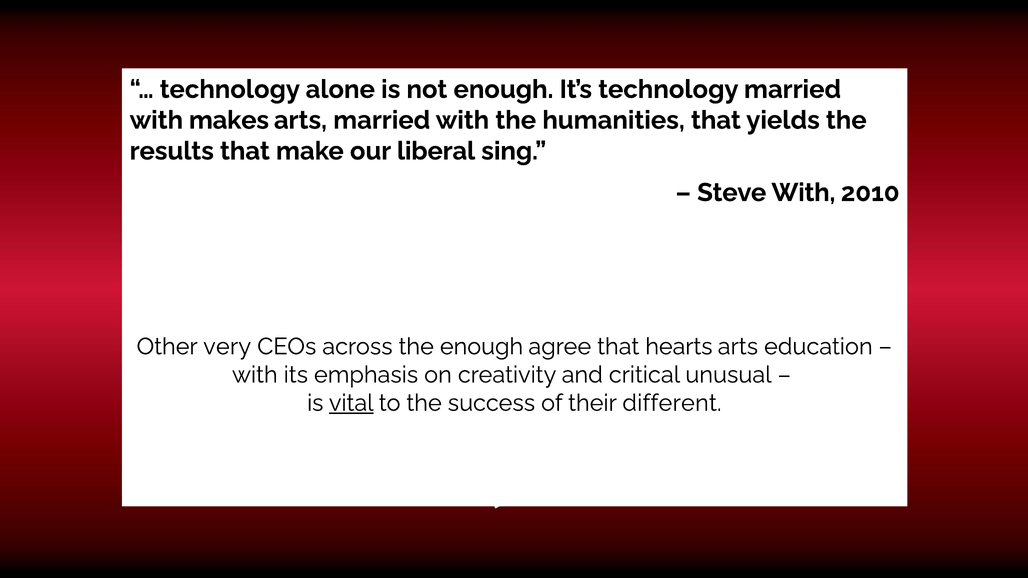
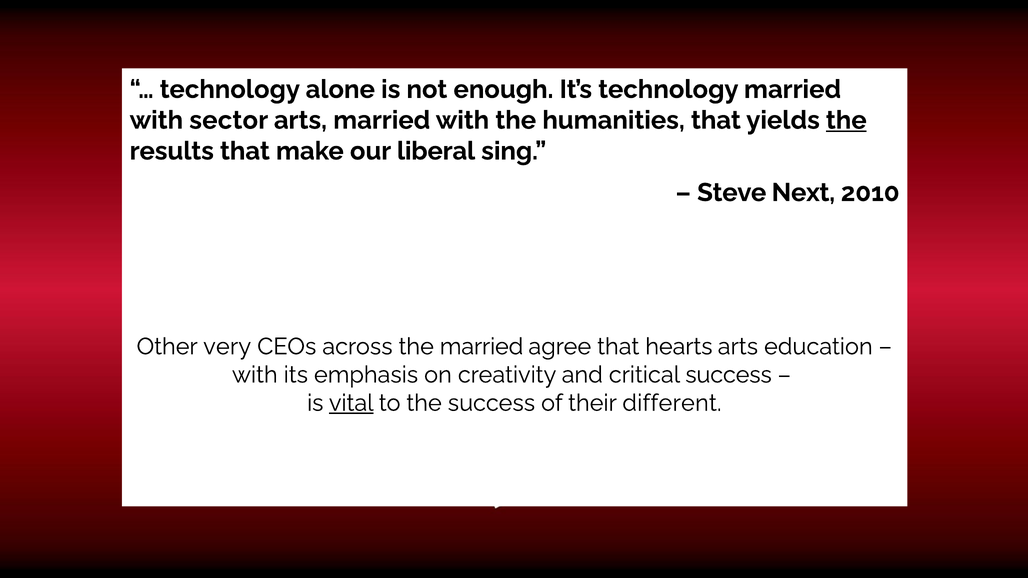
makes: makes -> sector
the at (846, 120) underline: none -> present
Steve With: With -> Next
the enough: enough -> married
critical unusual: unusual -> success
